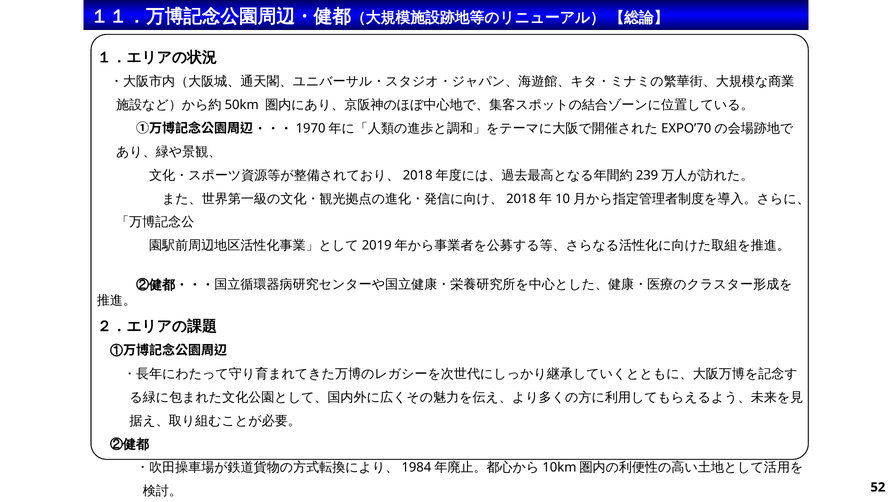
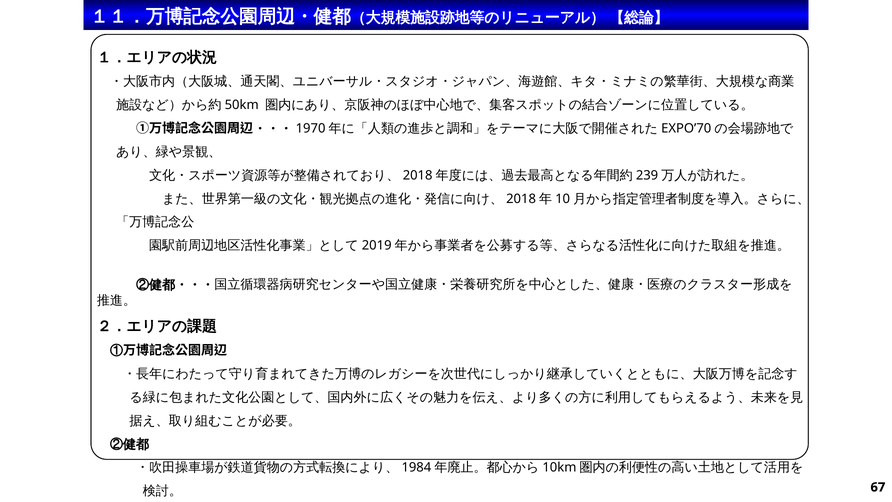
52: 52 -> 67
